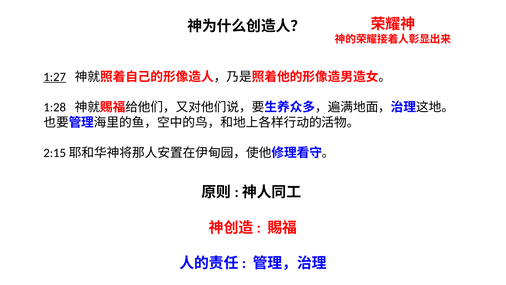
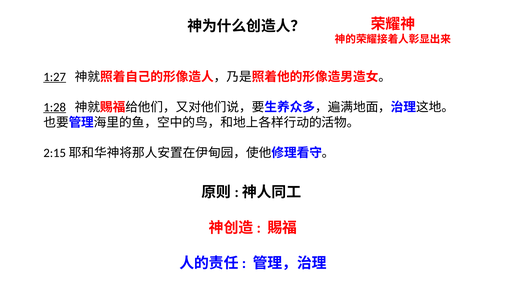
1:28 underline: none -> present
